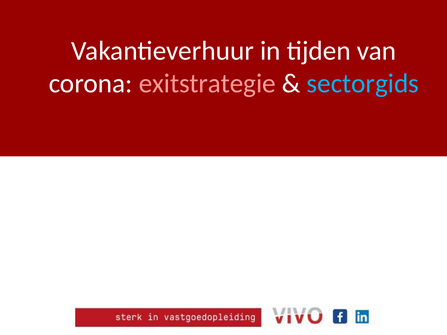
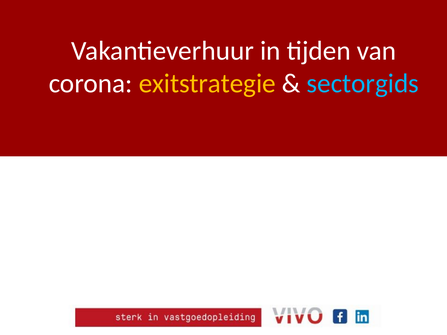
exitstrategie colour: pink -> yellow
